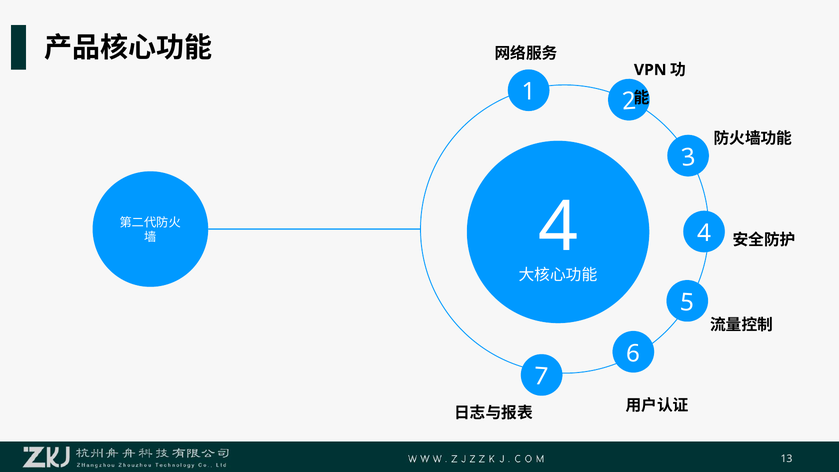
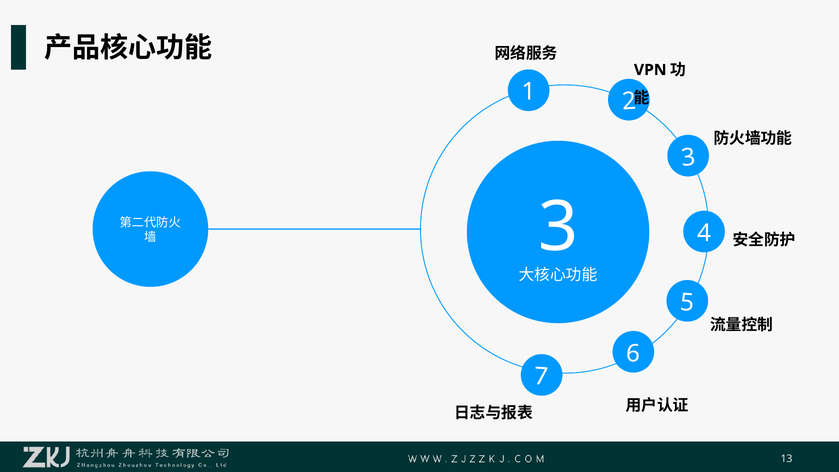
4 at (558, 227): 4 -> 3
